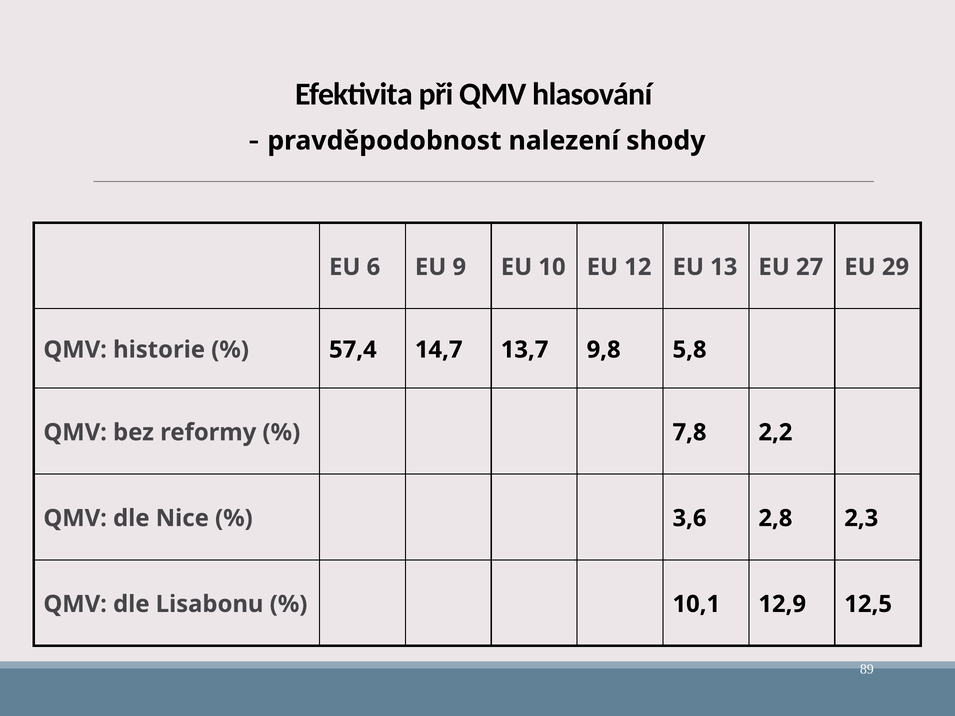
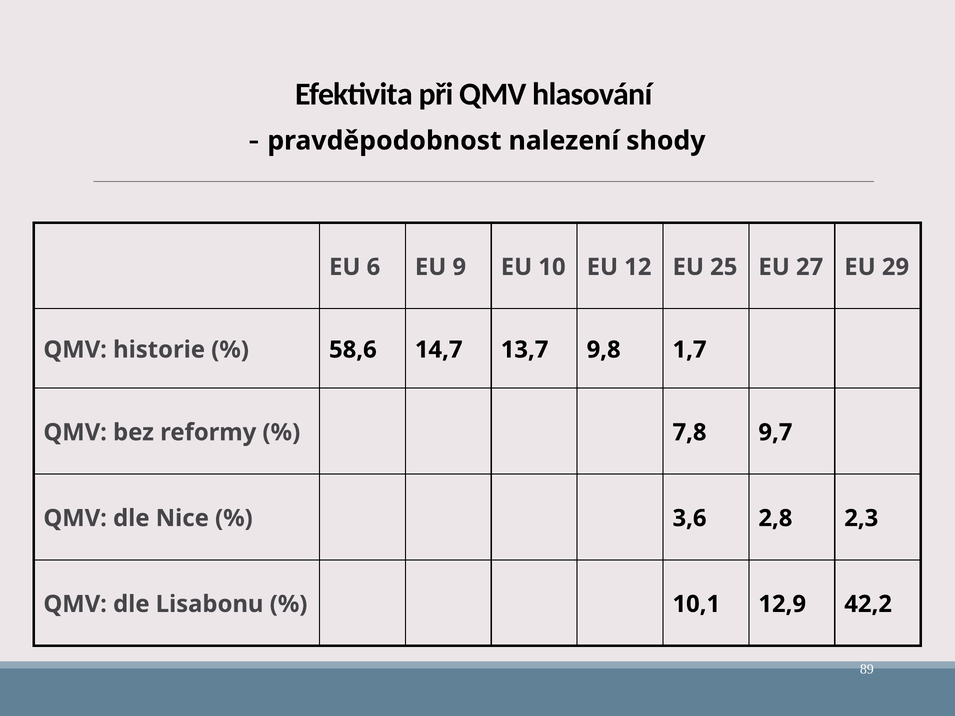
13: 13 -> 25
57,4: 57,4 -> 58,6
5,8: 5,8 -> 1,7
2,2: 2,2 -> 9,7
12,5: 12,5 -> 42,2
